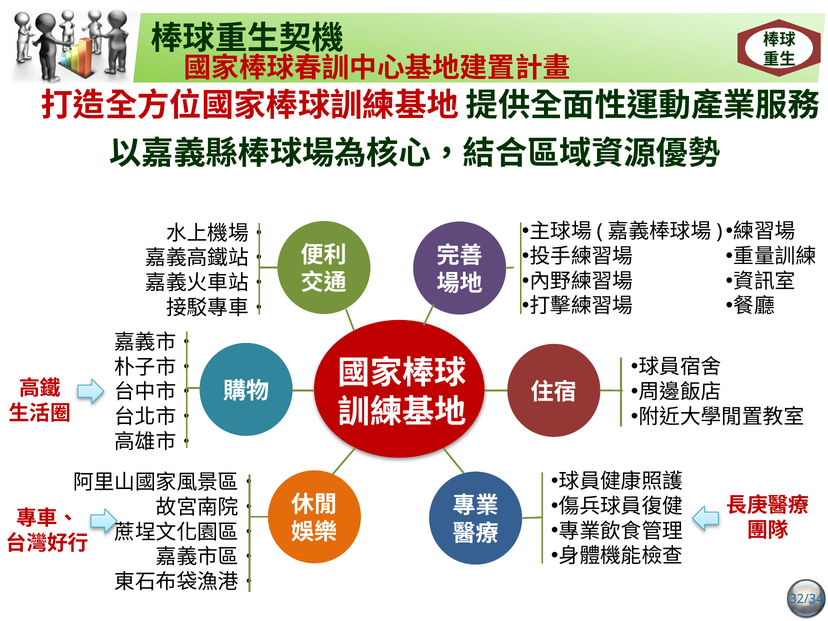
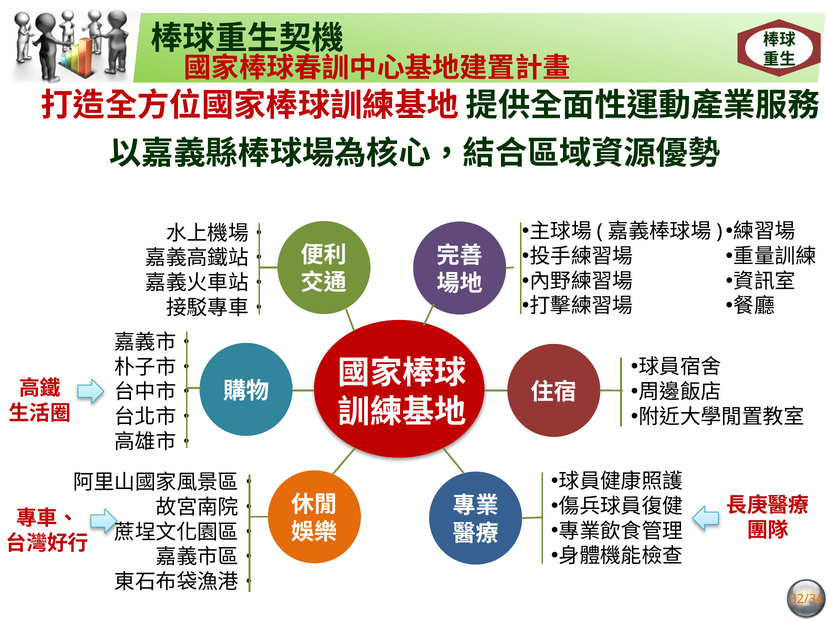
32/34 colour: blue -> orange
